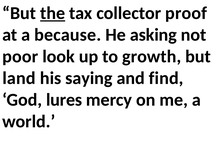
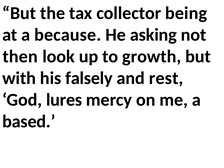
the underline: present -> none
proof: proof -> being
poor: poor -> then
land: land -> with
saying: saying -> falsely
find: find -> rest
world: world -> based
